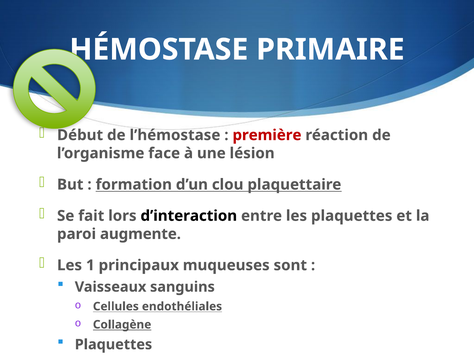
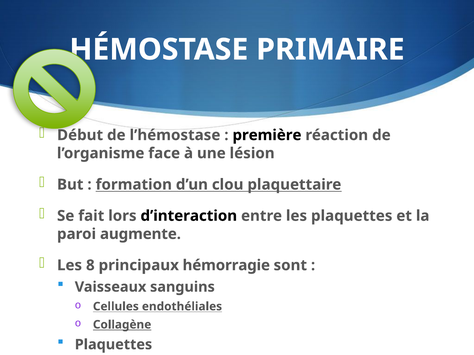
première colour: red -> black
1: 1 -> 8
muqueuses: muqueuses -> hémorragie
